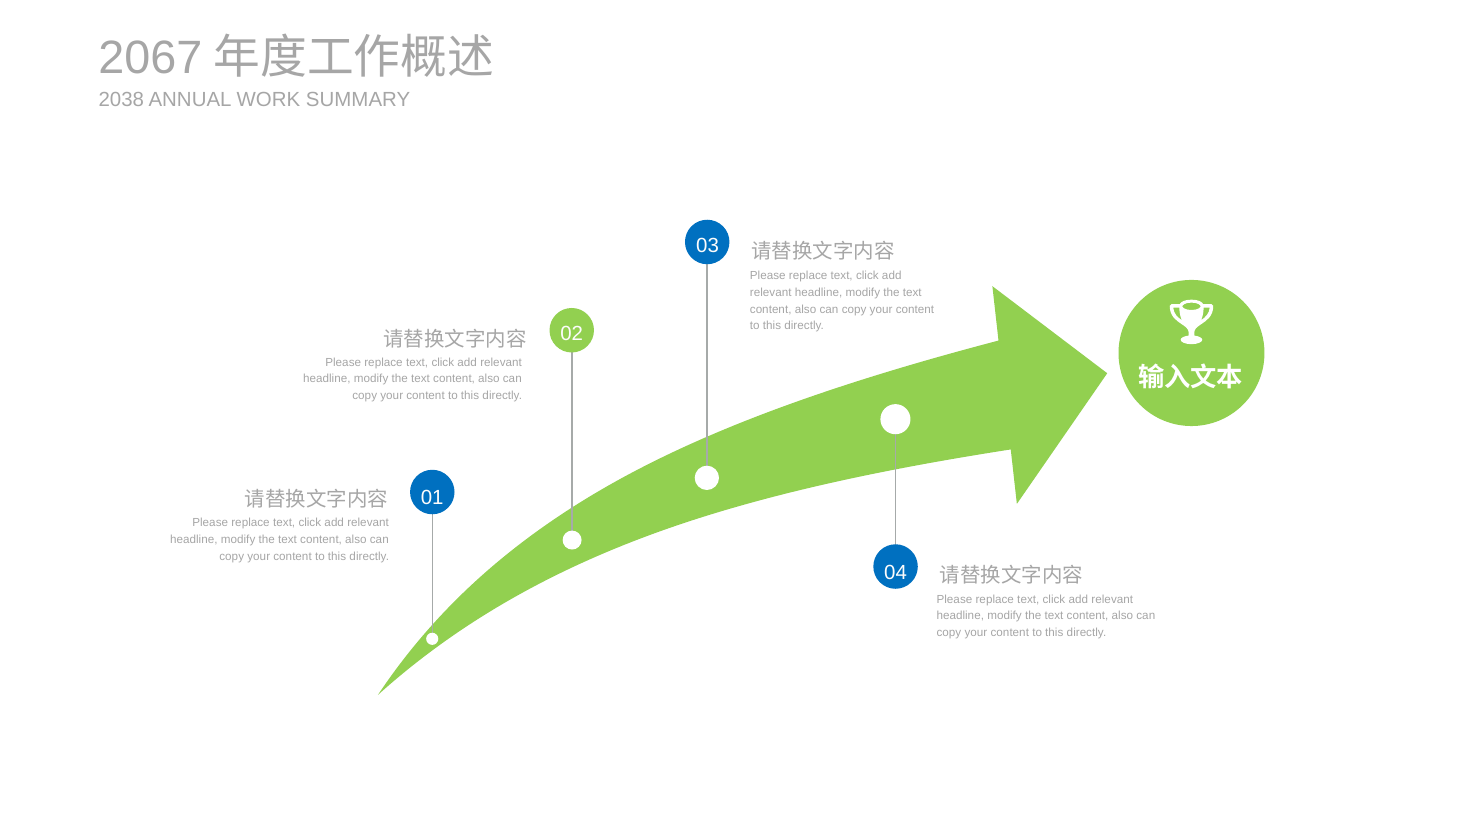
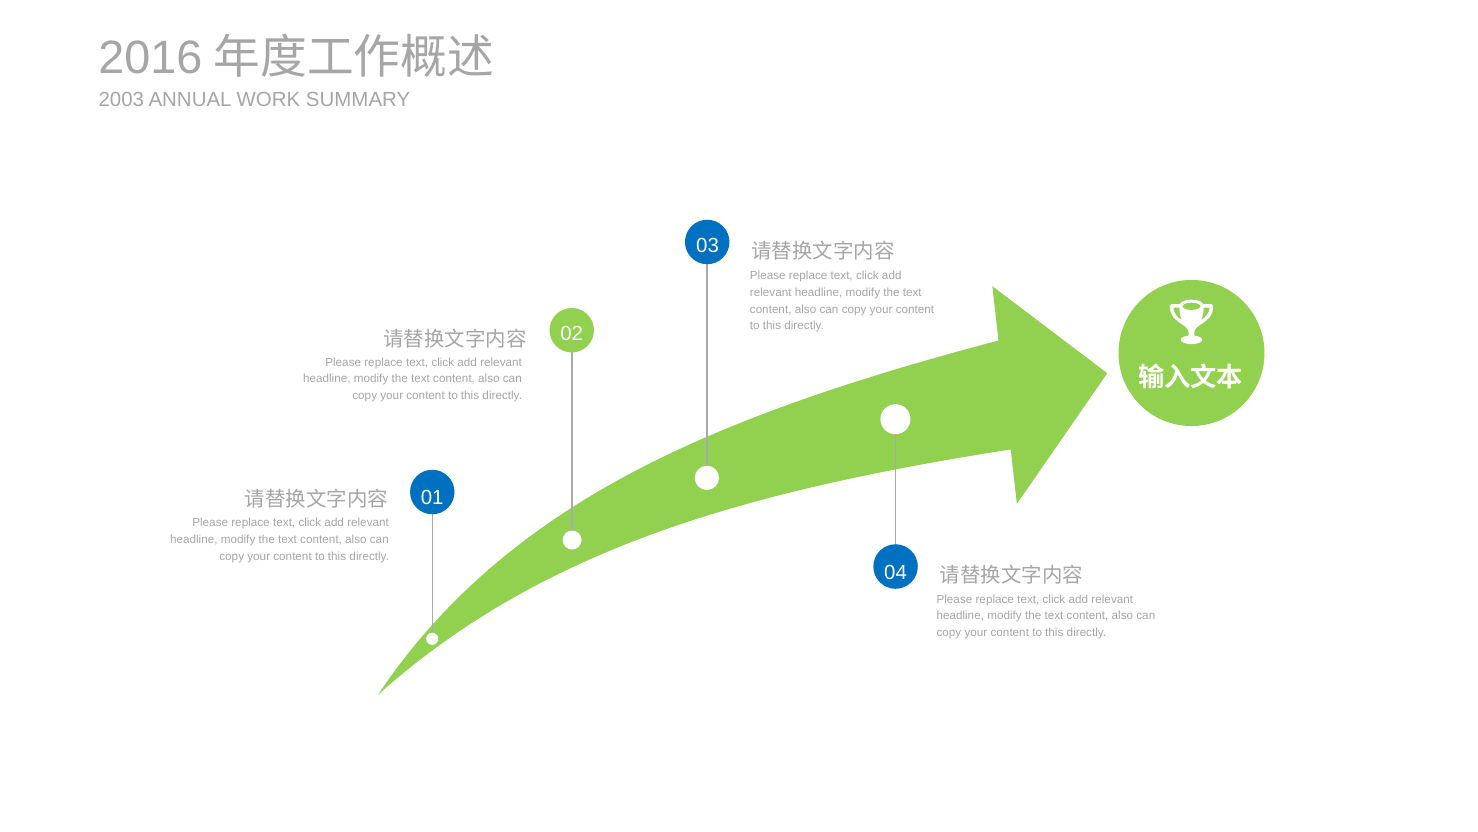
2067: 2067 -> 2016
2038: 2038 -> 2003
